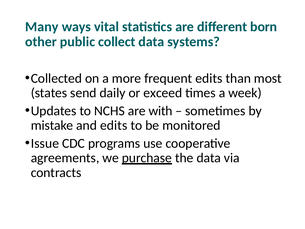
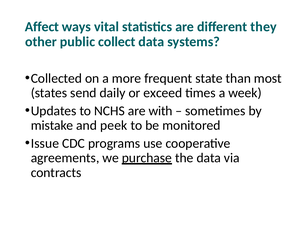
Many: Many -> Affect
born: born -> they
frequent edits: edits -> state
and edits: edits -> peek
